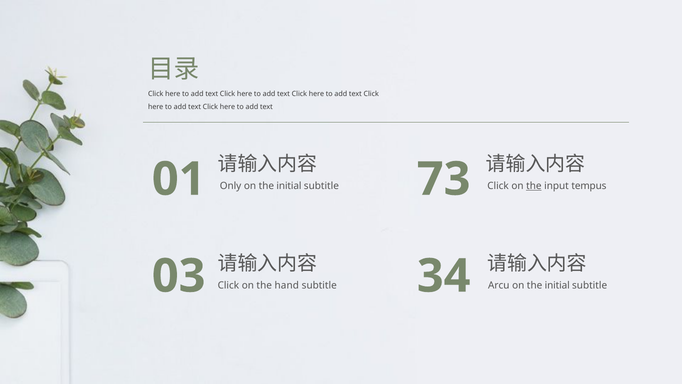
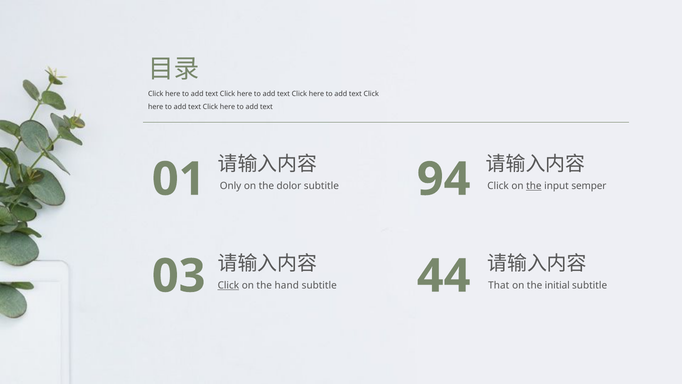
initial at (289, 186): initial -> dolor
73: 73 -> 94
tempus: tempus -> semper
Click at (228, 285) underline: none -> present
34: 34 -> 44
Arcu: Arcu -> That
